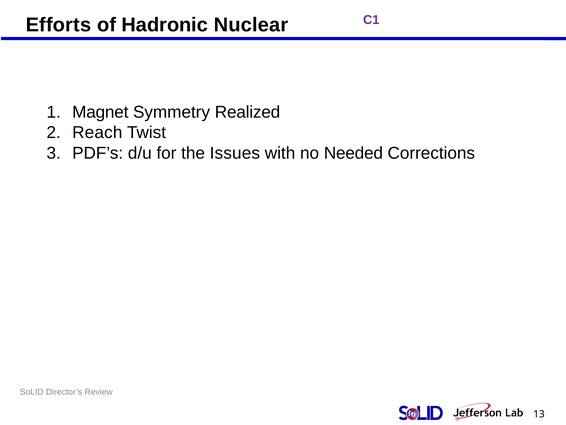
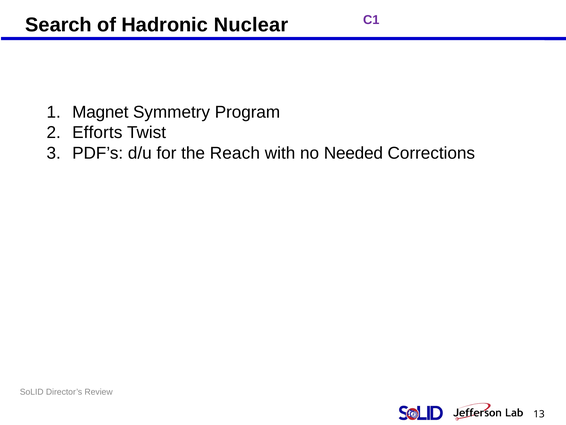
Efforts: Efforts -> Search
Realized: Realized -> Program
Reach: Reach -> Efforts
Issues: Issues -> Reach
